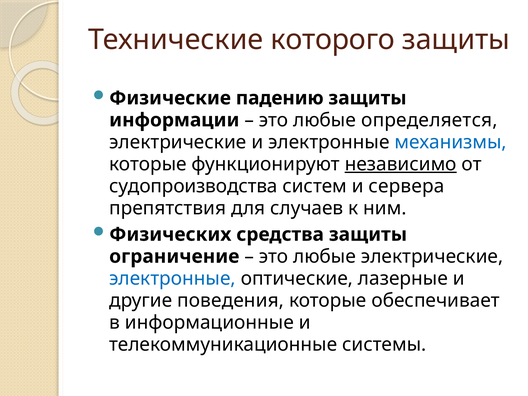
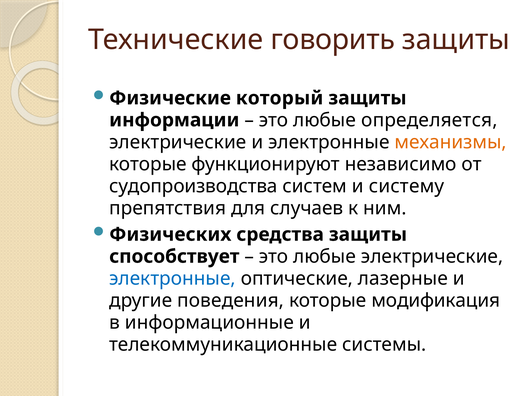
которого: которого -> говорить
падению: падению -> который
механизмы colour: blue -> orange
независимо underline: present -> none
сервера: сервера -> систему
ограничение: ограничение -> способствует
обеспечивает: обеспечивает -> модификация
